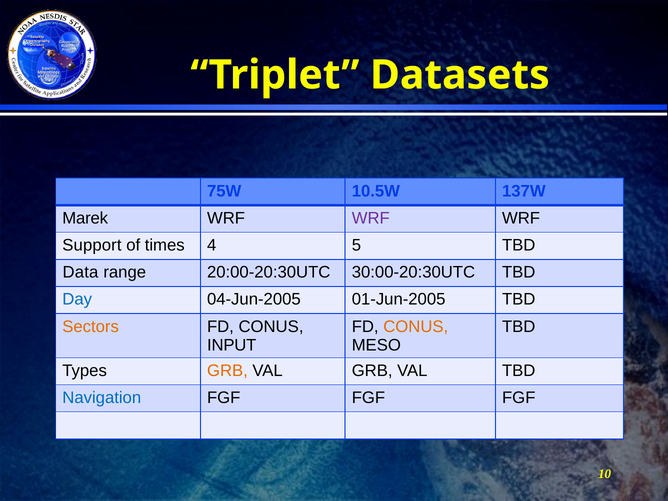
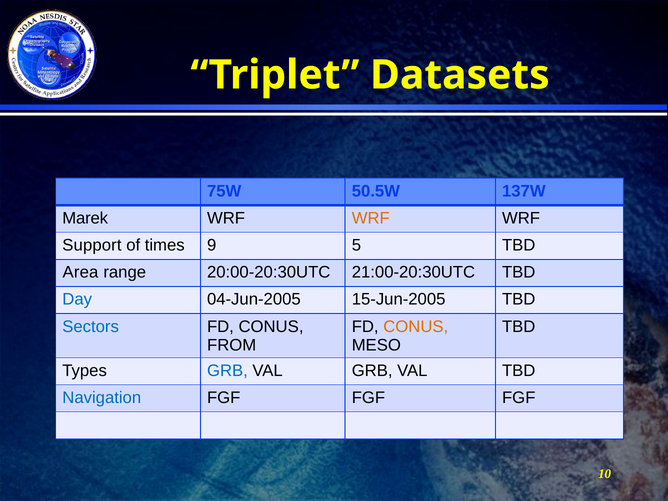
10.5W: 10.5W -> 50.5W
WRF at (371, 218) colour: purple -> orange
4: 4 -> 9
Data: Data -> Area
30:00-20:30UTC: 30:00-20:30UTC -> 21:00-20:30UTC
01-Jun-2005: 01-Jun-2005 -> 15-Jun-2005
Sectors colour: orange -> blue
INPUT: INPUT -> FROM
GRB at (227, 371) colour: orange -> blue
